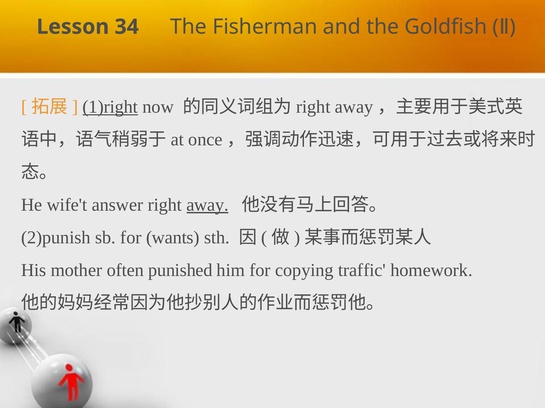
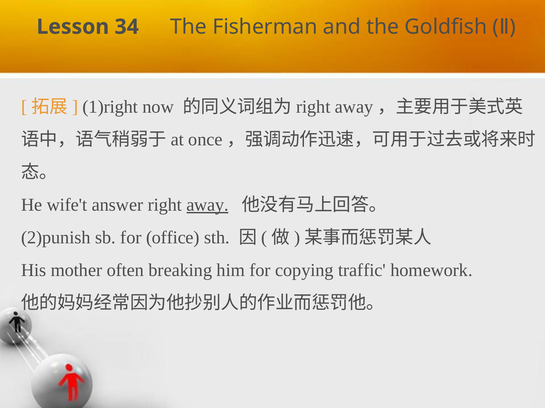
1)right underline: present -> none
wants: wants -> office
punished: punished -> breaking
